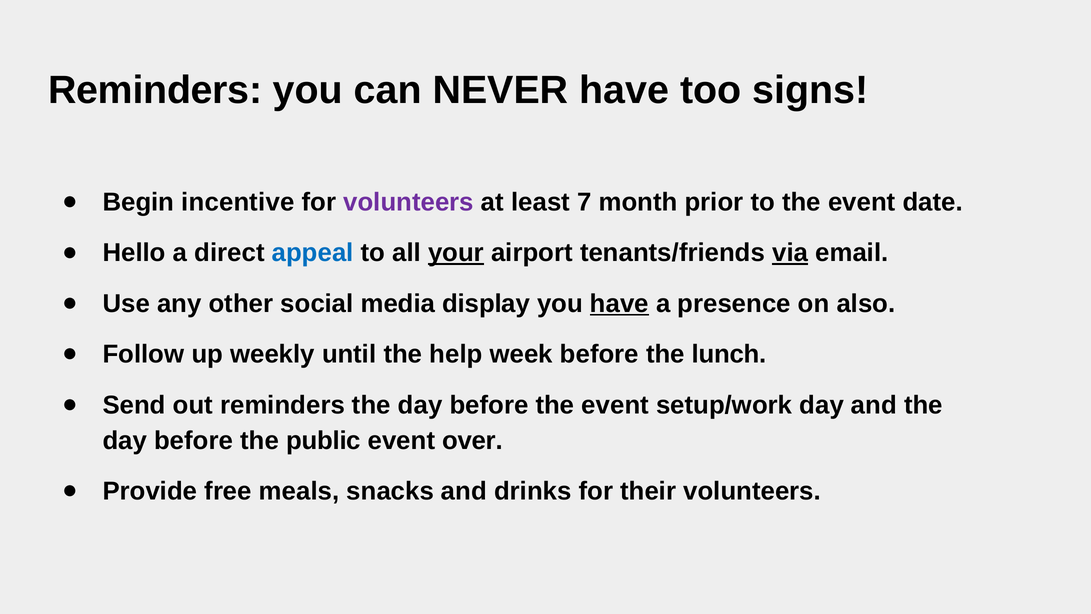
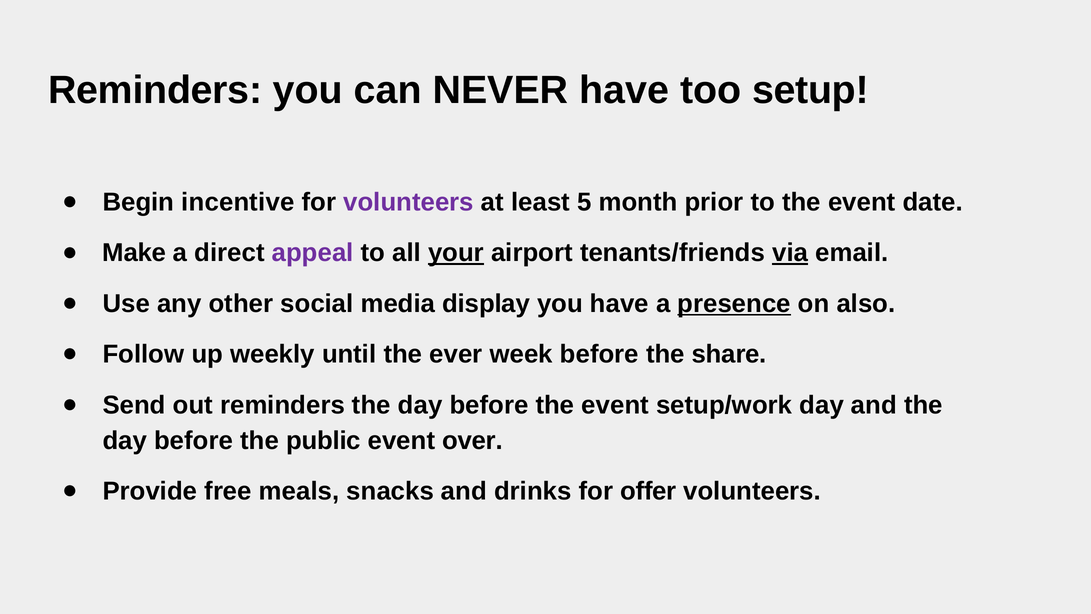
signs: signs -> setup
7: 7 -> 5
Hello: Hello -> Make
appeal colour: blue -> purple
have at (619, 303) underline: present -> none
presence underline: none -> present
help: help -> ever
lunch: lunch -> share
their: their -> offer
